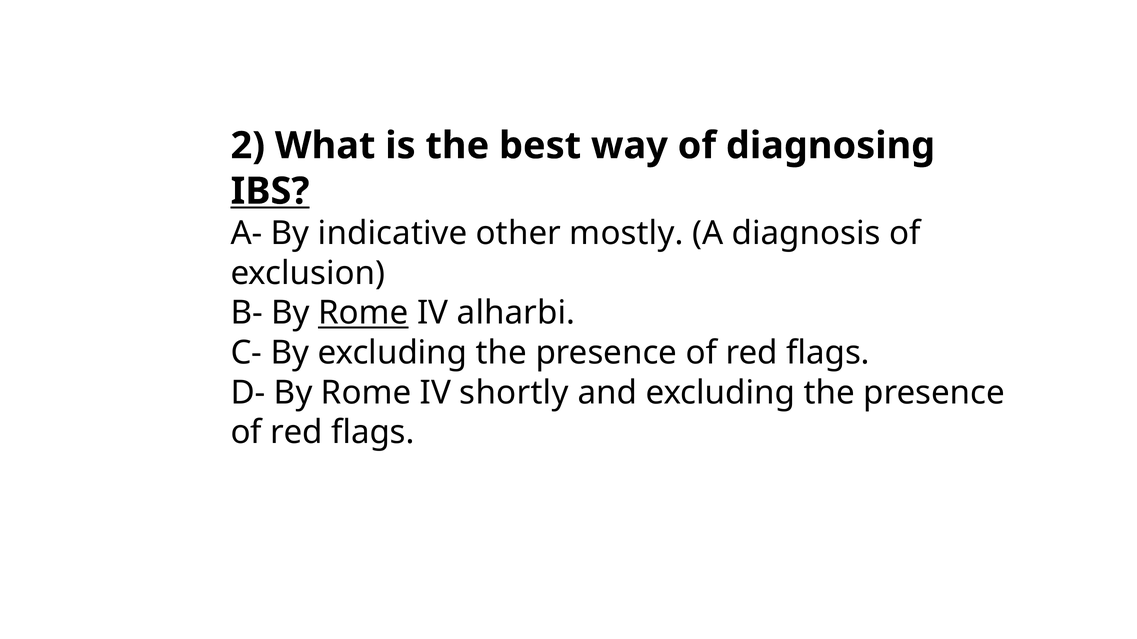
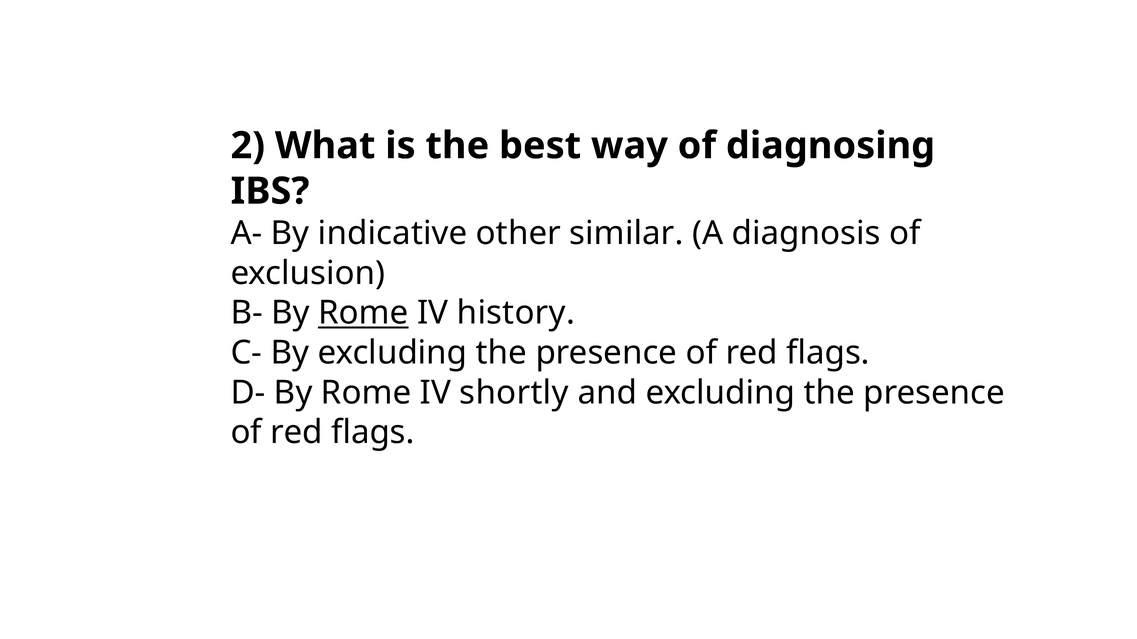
IBS underline: present -> none
mostly: mostly -> similar
alharbi: alharbi -> history
